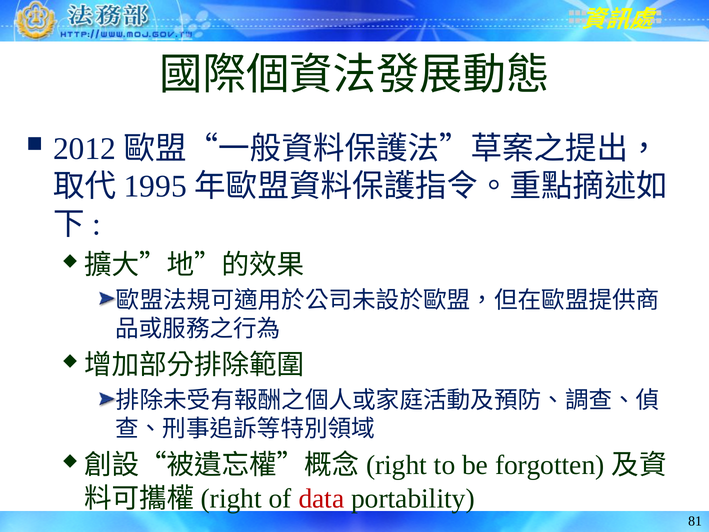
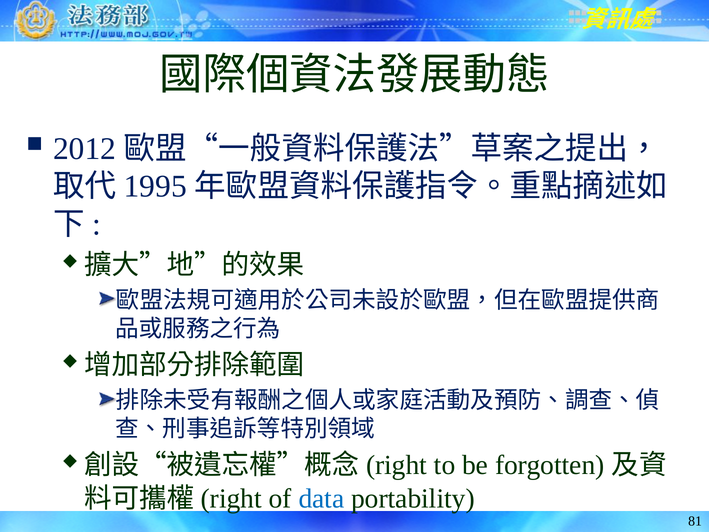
data colour: red -> blue
